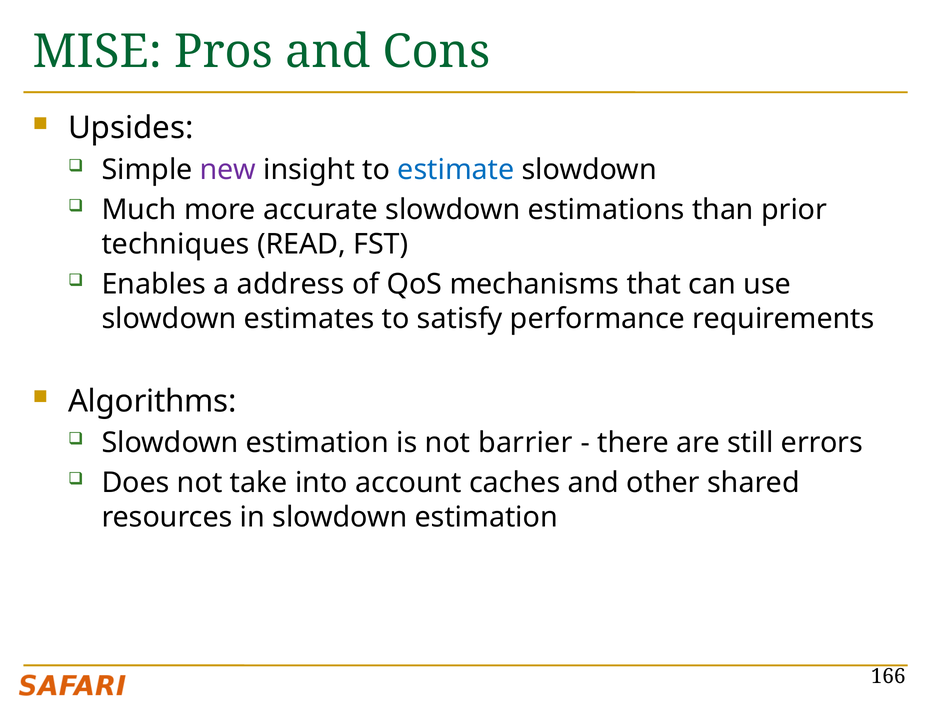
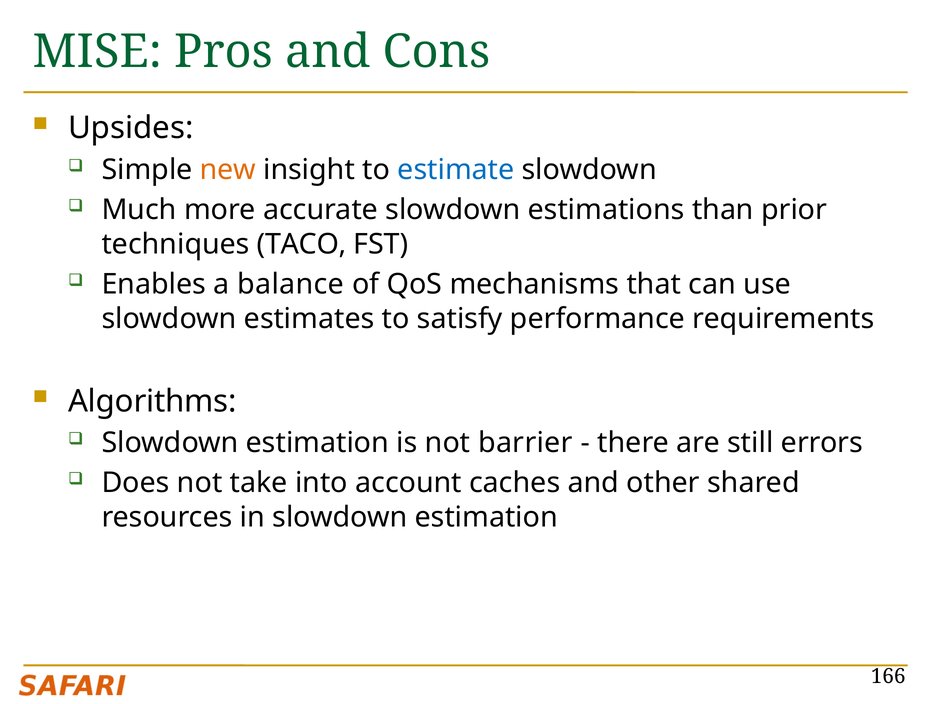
new colour: purple -> orange
READ: READ -> TACO
address: address -> balance
